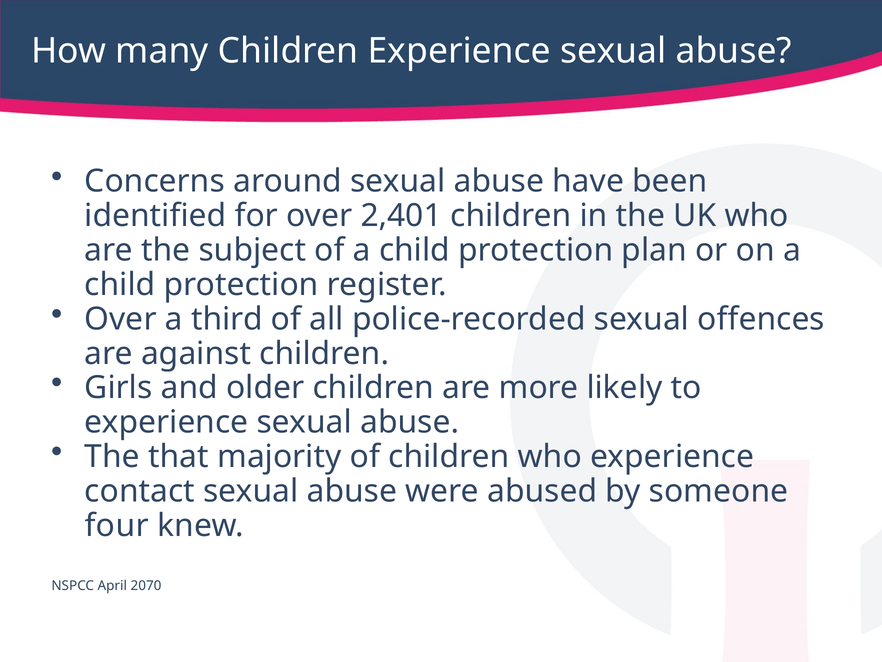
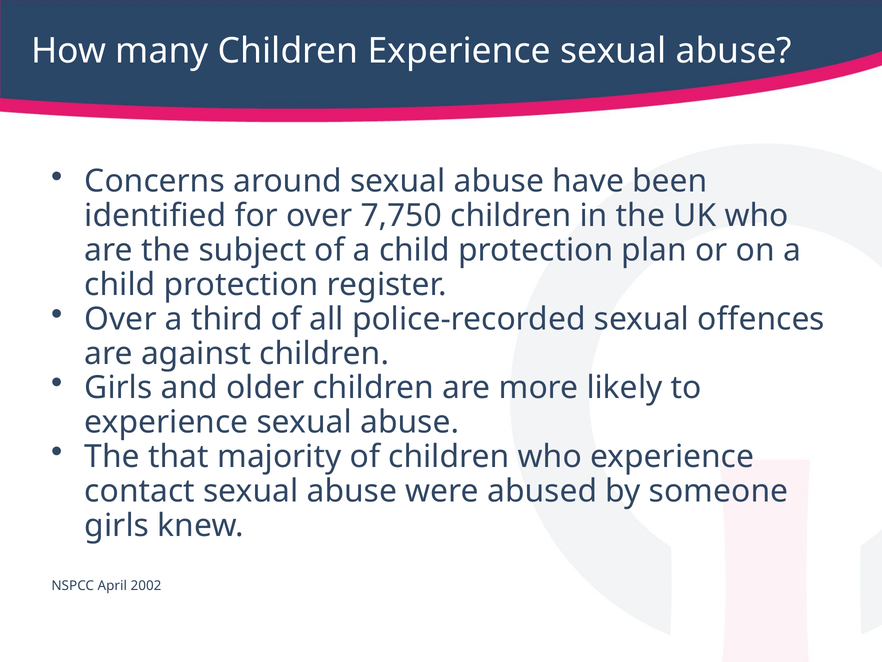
2,401: 2,401 -> 7,750
four at (117, 525): four -> girls
2070: 2070 -> 2002
